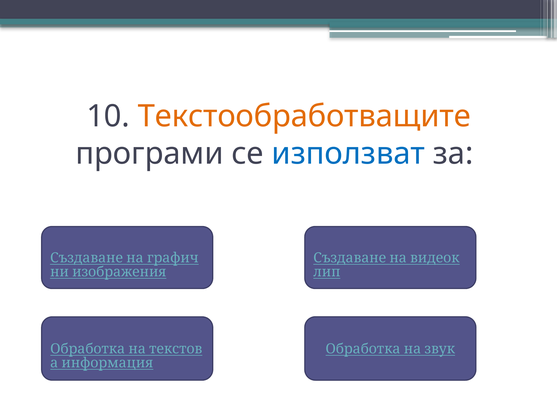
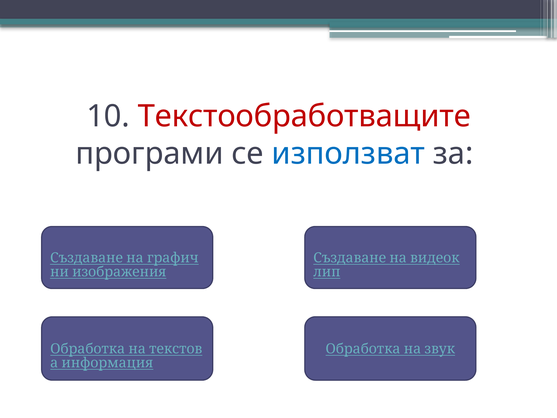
Текстообработващите colour: orange -> red
